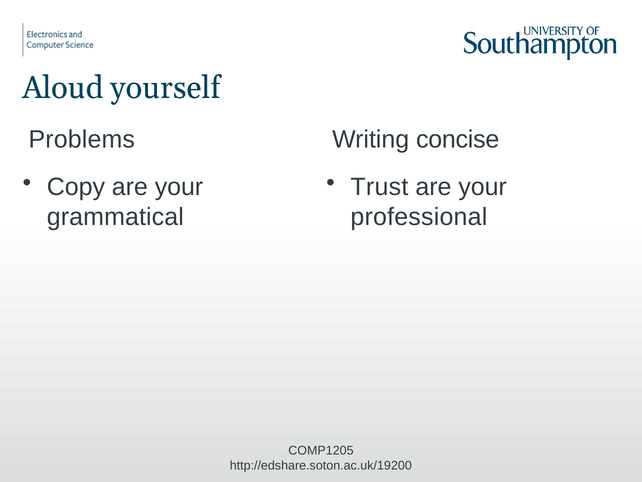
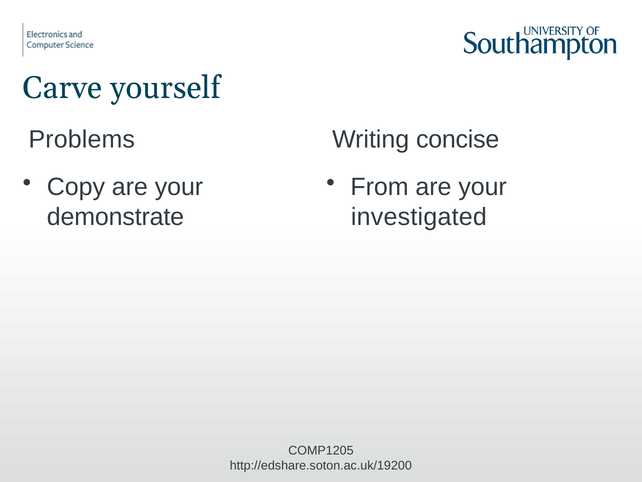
Aloud: Aloud -> Carve
Trust: Trust -> From
grammatical: grammatical -> demonstrate
professional: professional -> investigated
